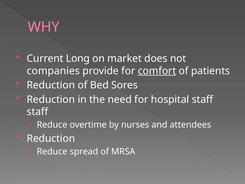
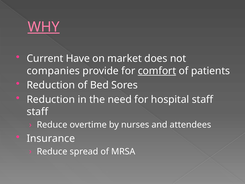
WHY underline: none -> present
Long: Long -> Have
Reduction at (51, 138): Reduction -> Insurance
